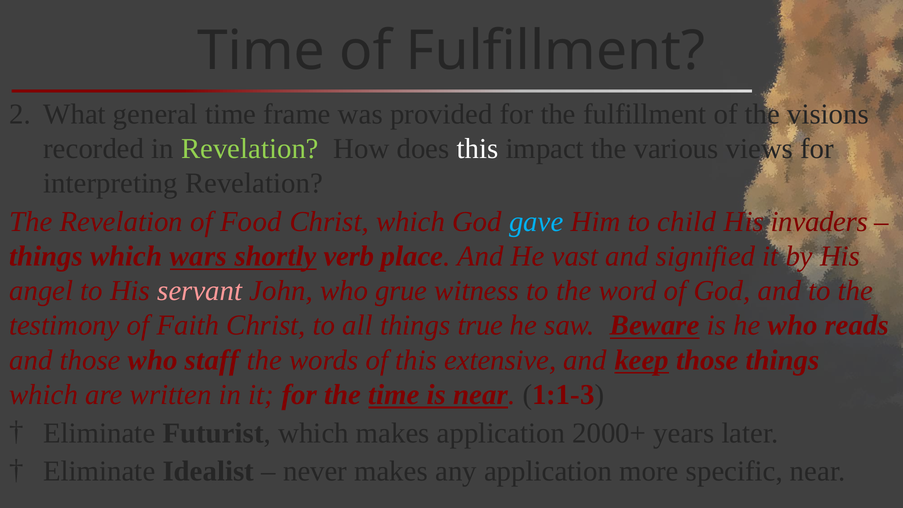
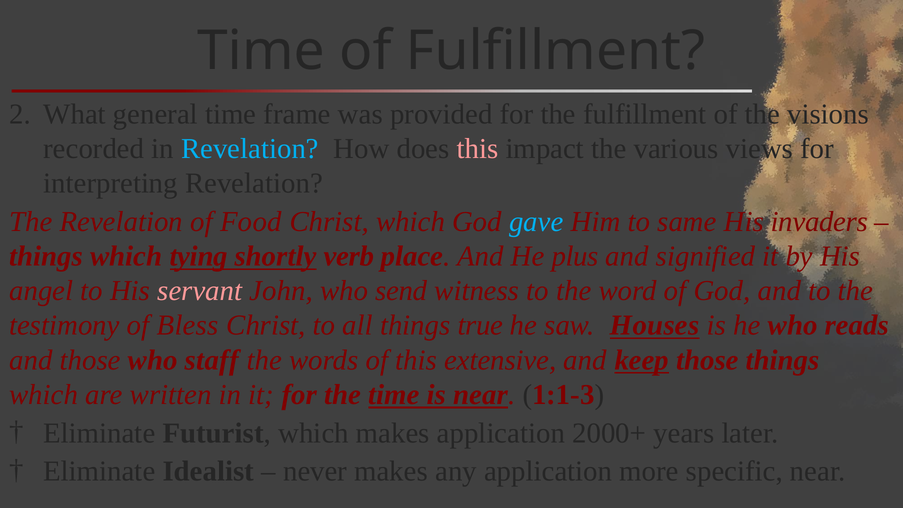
Revelation at (250, 149) colour: light green -> light blue
this at (477, 149) colour: white -> pink
child: child -> same
wars: wars -> tying
vast: vast -> plus
grue: grue -> send
Faith: Faith -> Bless
Beware: Beware -> Houses
